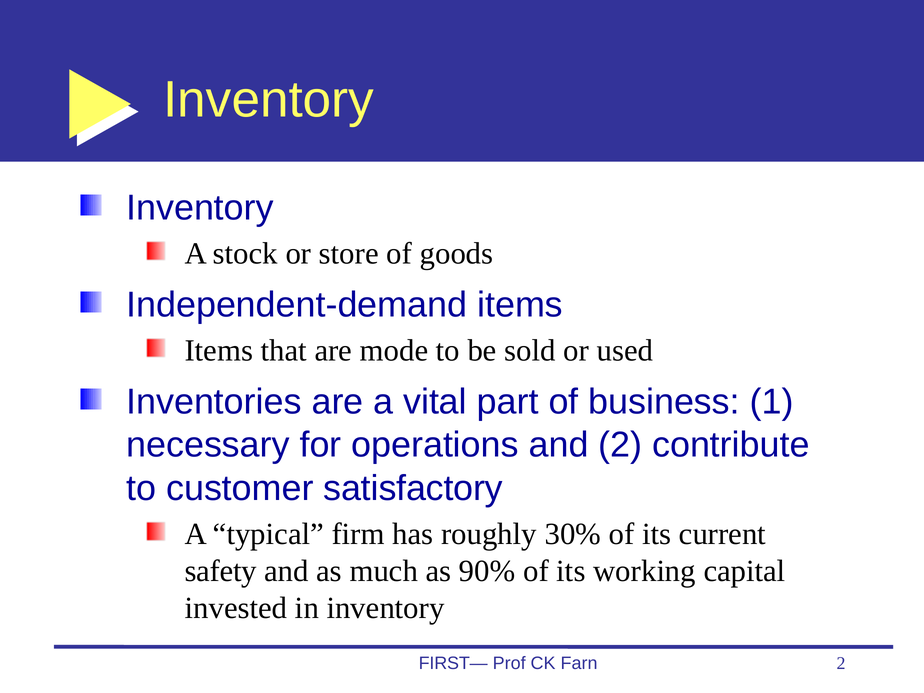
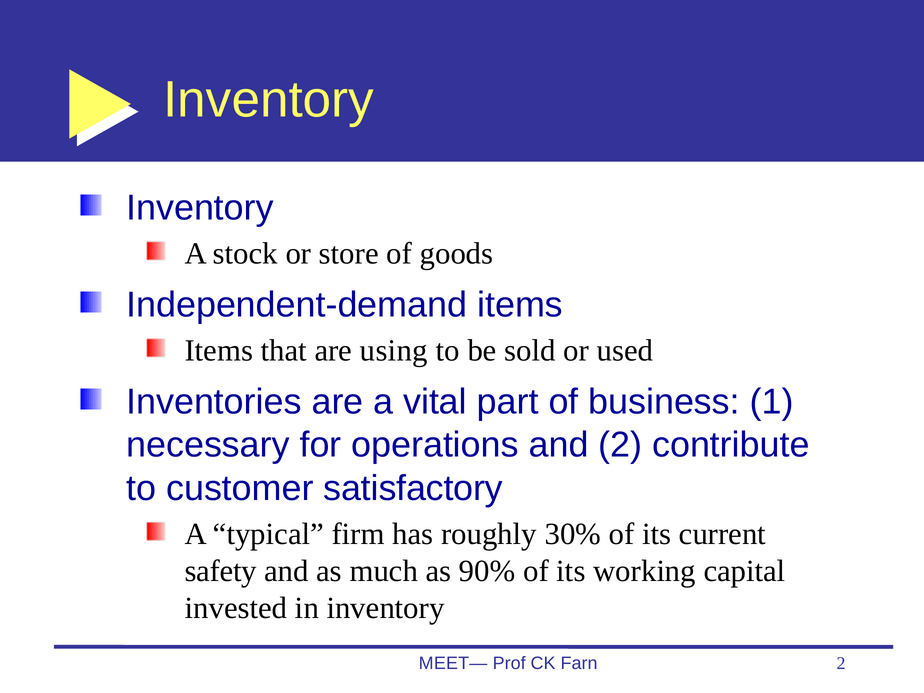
mode: mode -> using
FIRST—: FIRST— -> MEET—
